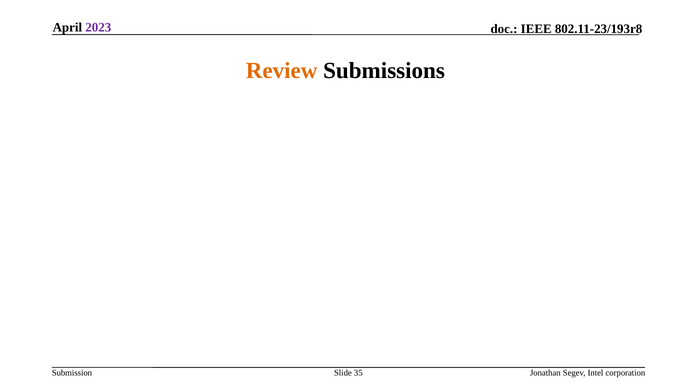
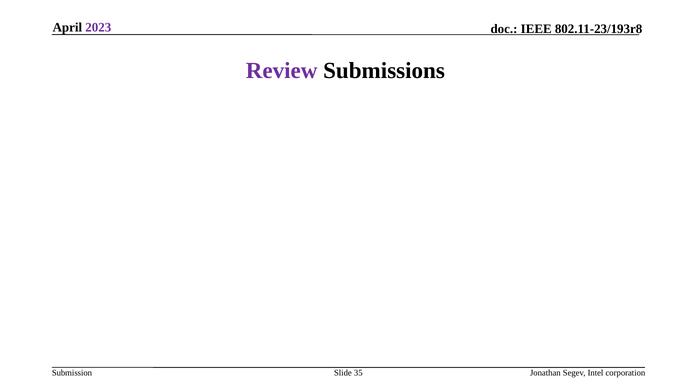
Review colour: orange -> purple
